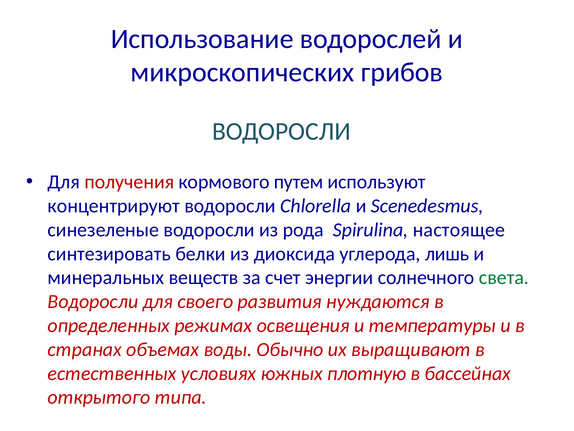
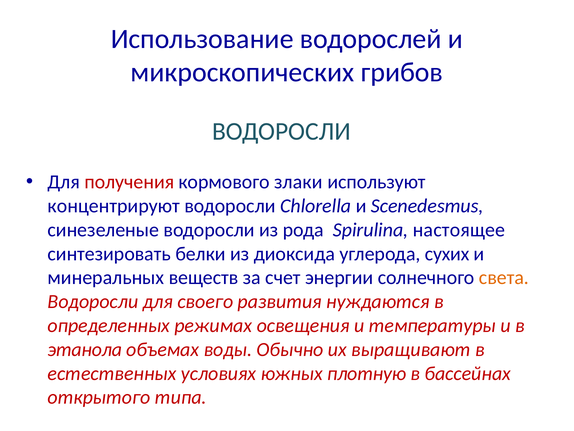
путем: путем -> злаки
лишь: лишь -> сухих
света colour: green -> orange
странах: странах -> этанола
